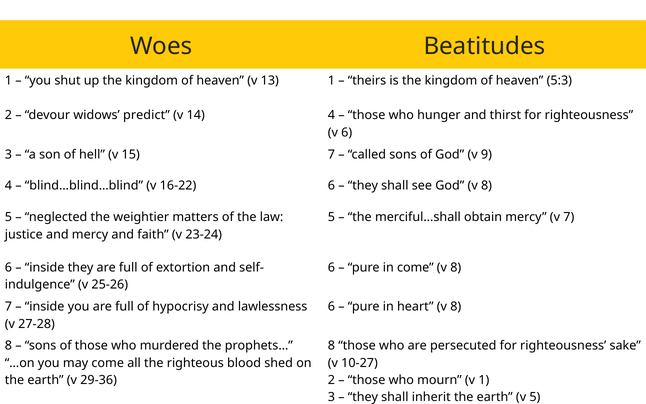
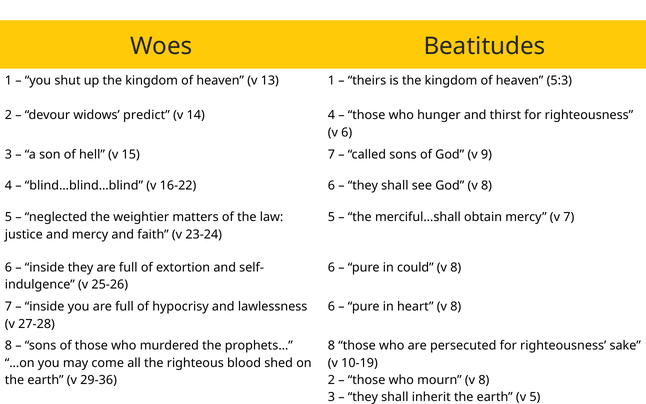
in come: come -> could
10-27: 10-27 -> 10-19
mourn v 1: 1 -> 8
